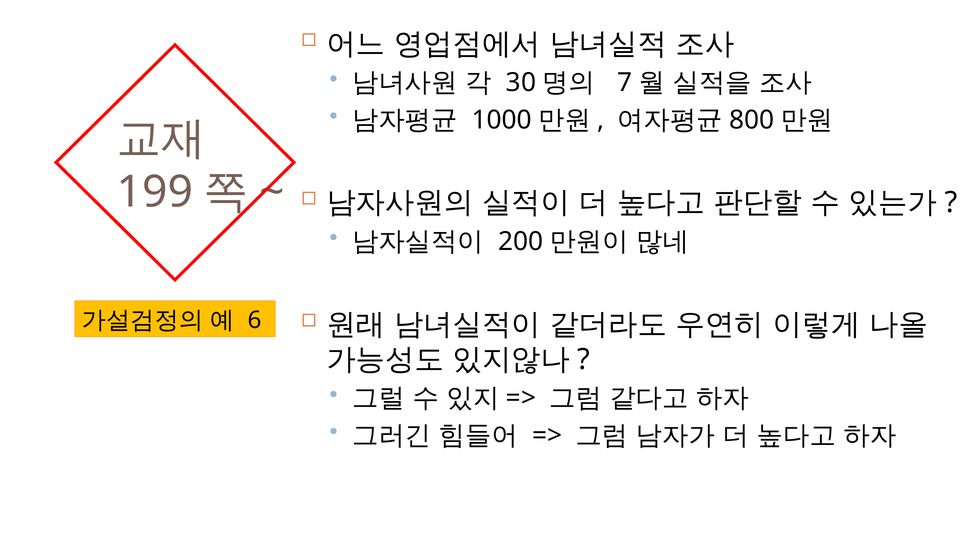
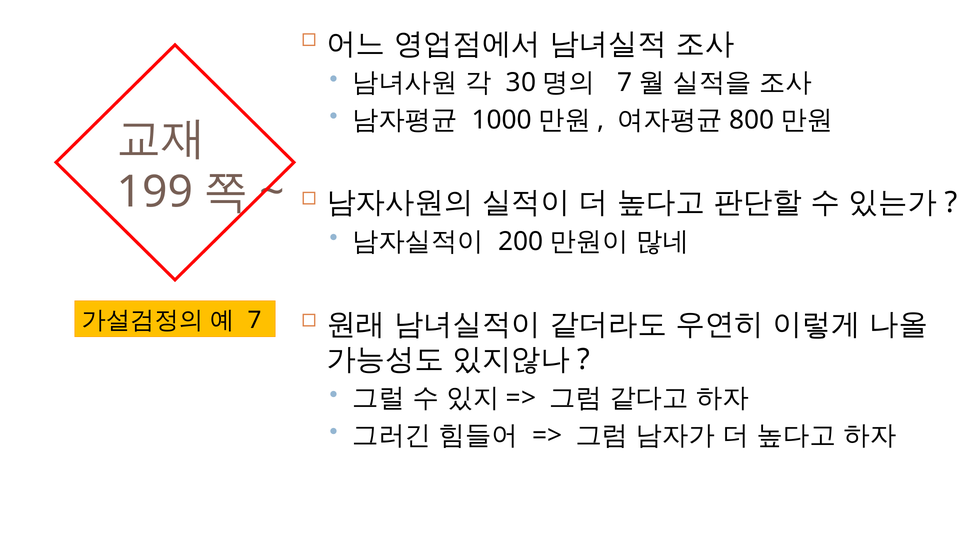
6 at (255, 321): 6 -> 7
